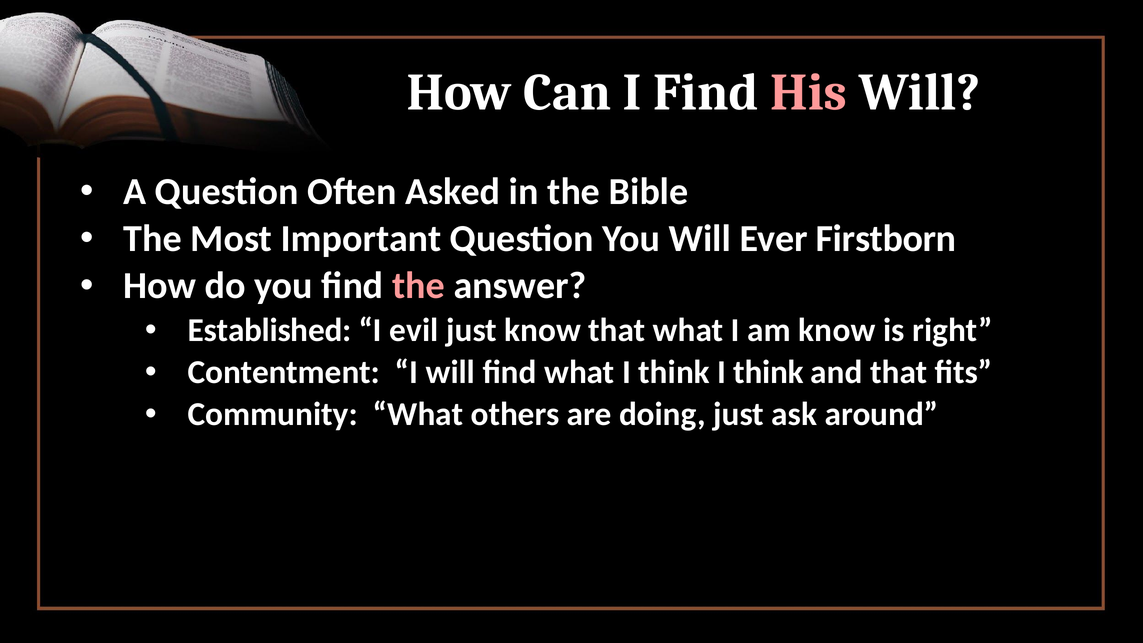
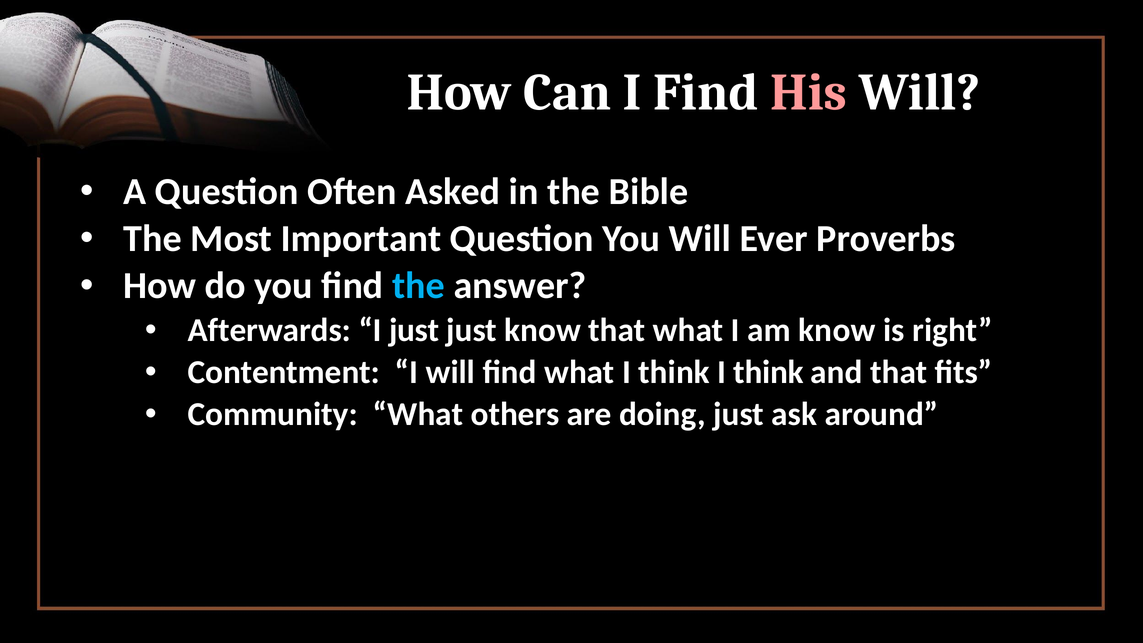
Firstborn: Firstborn -> Proverbs
the at (418, 286) colour: pink -> light blue
Established: Established -> Afterwards
I evil: evil -> just
